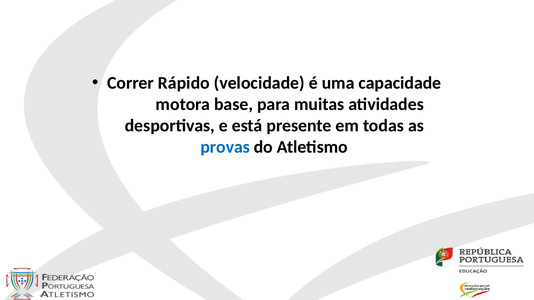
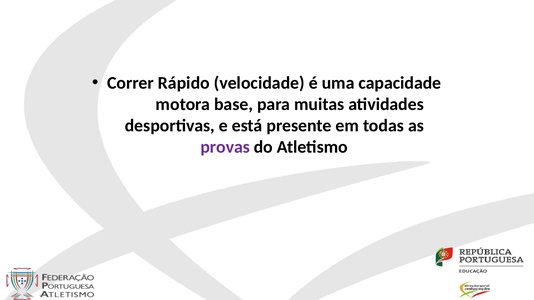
provas colour: blue -> purple
